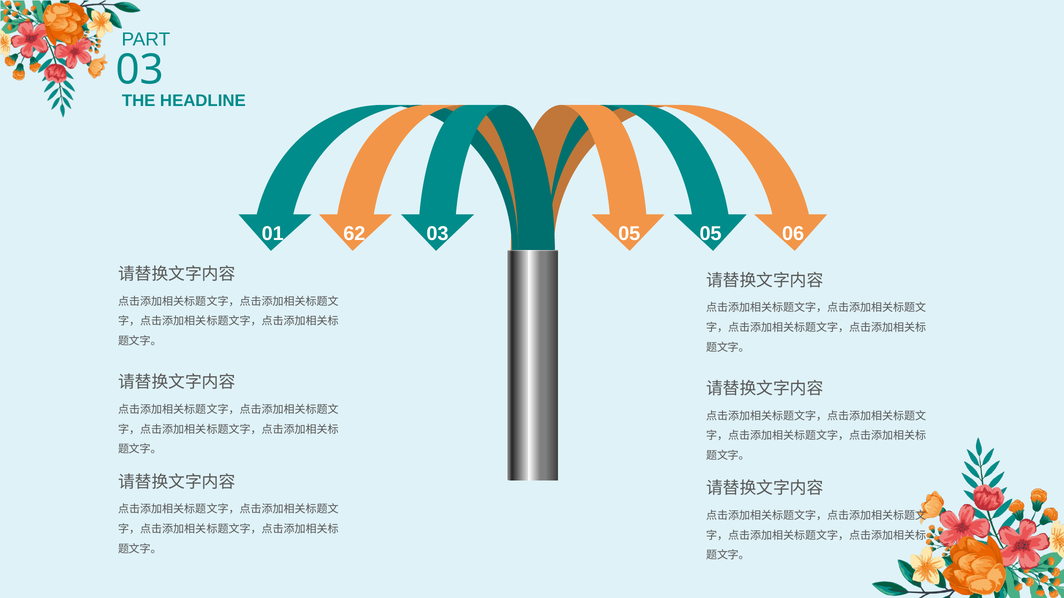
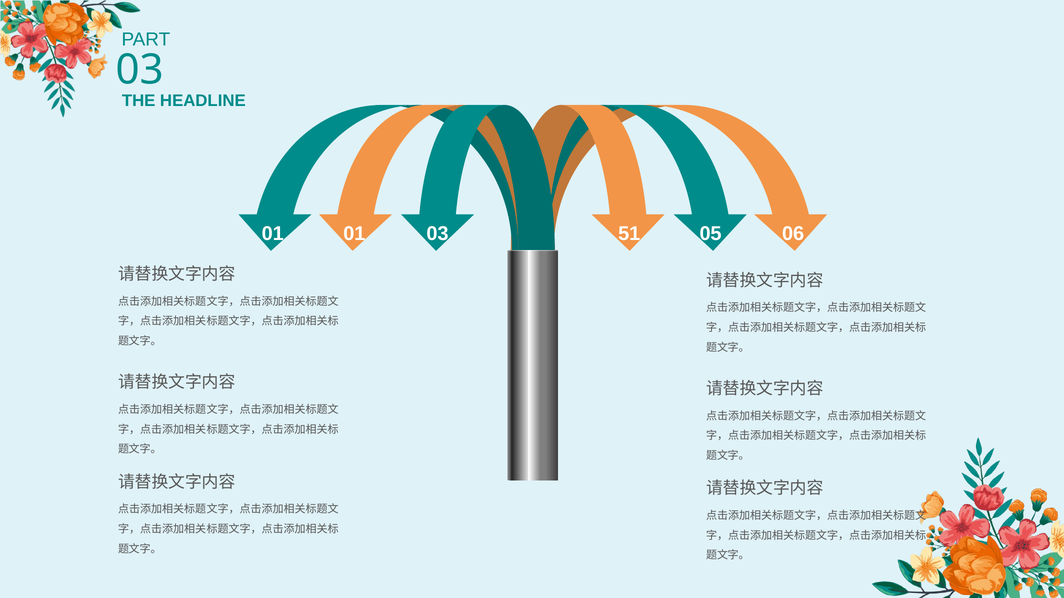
01 62: 62 -> 01
03 05: 05 -> 51
